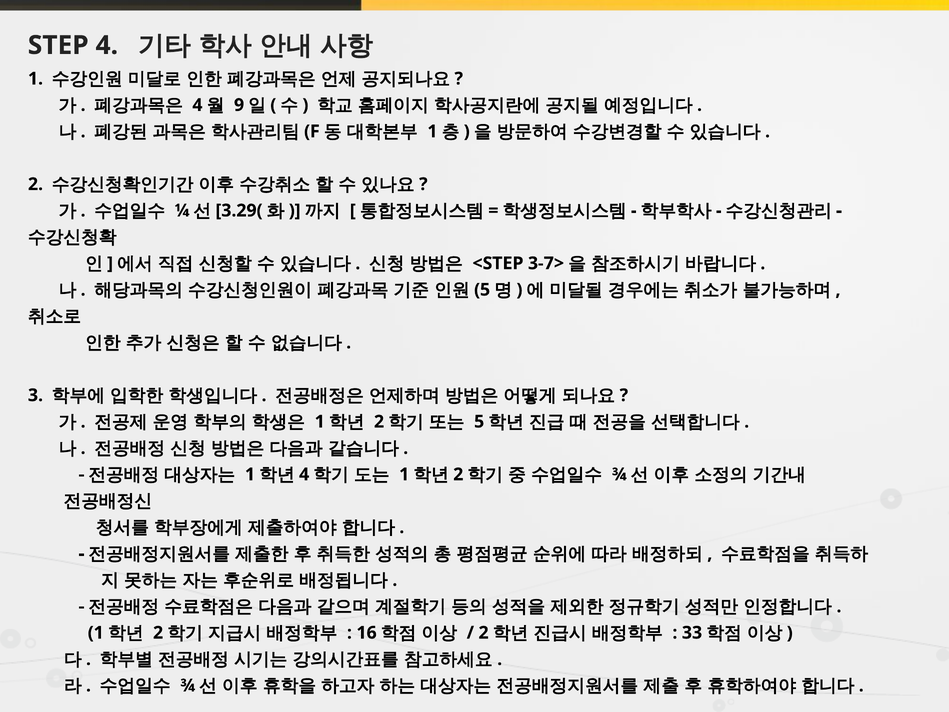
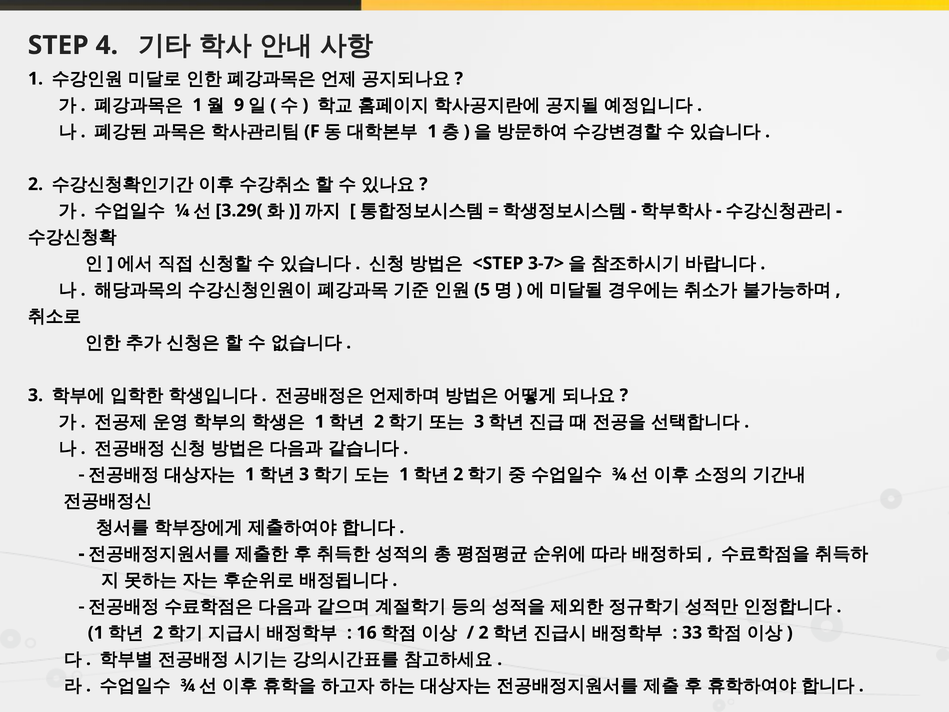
4 at (197, 105): 4 -> 1
5 at (479, 422): 5 -> 3
4 at (304, 474): 4 -> 3
